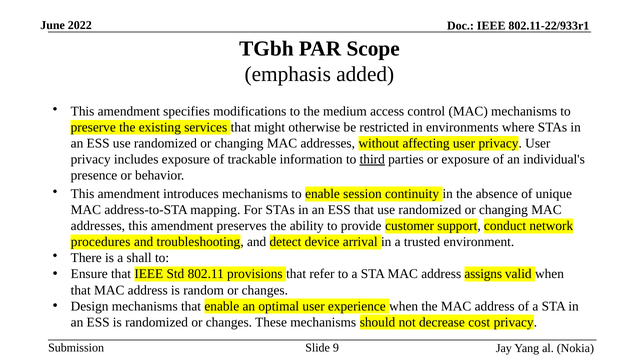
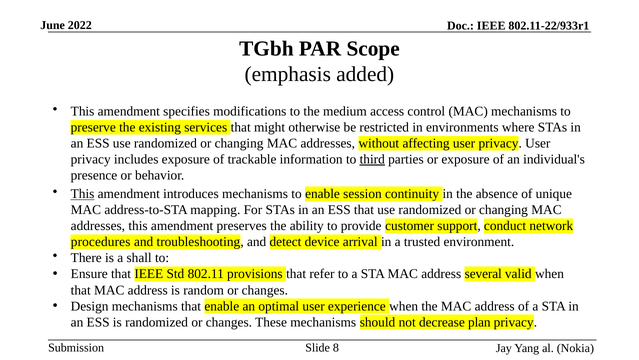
This at (83, 194) underline: none -> present
assigns: assigns -> several
cost: cost -> plan
9: 9 -> 8
